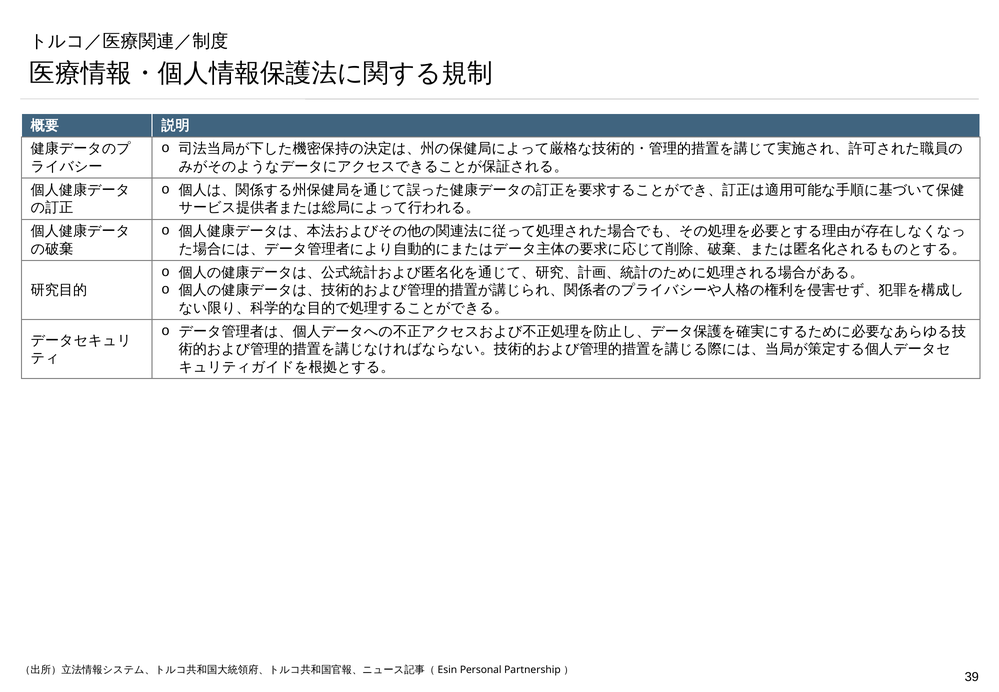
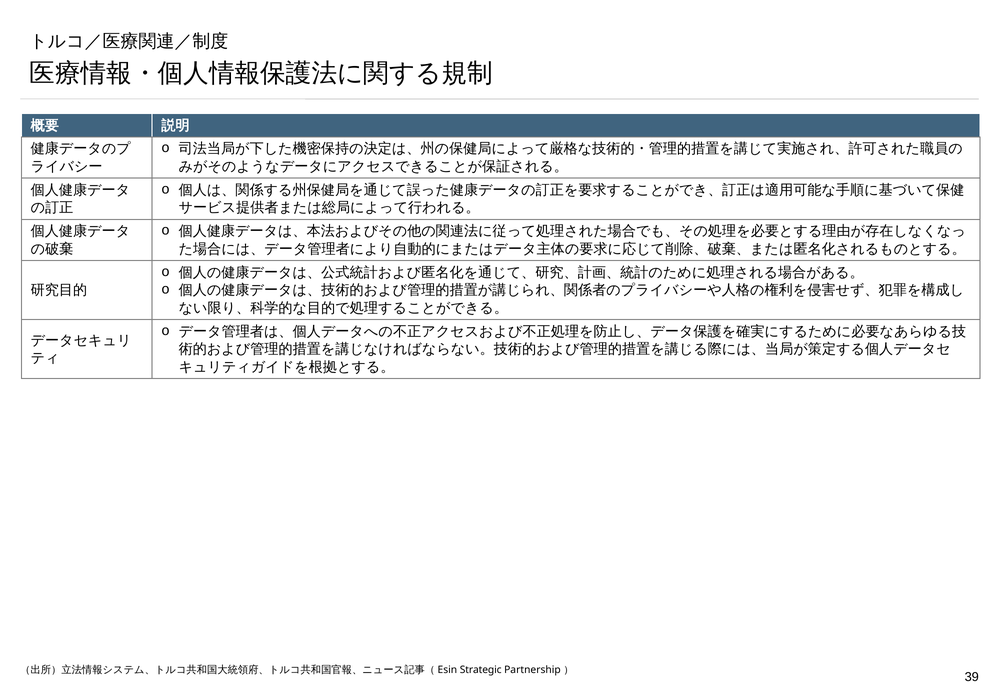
Personal: Personal -> Strategic
